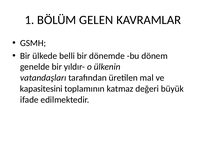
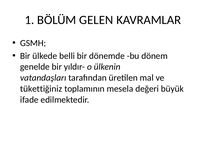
kapasitesini: kapasitesini -> tükettiğiniz
katmaz: katmaz -> mesela
